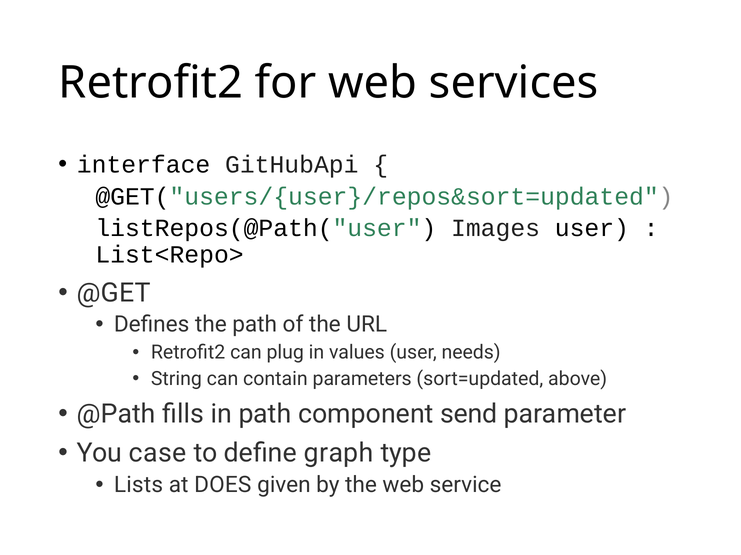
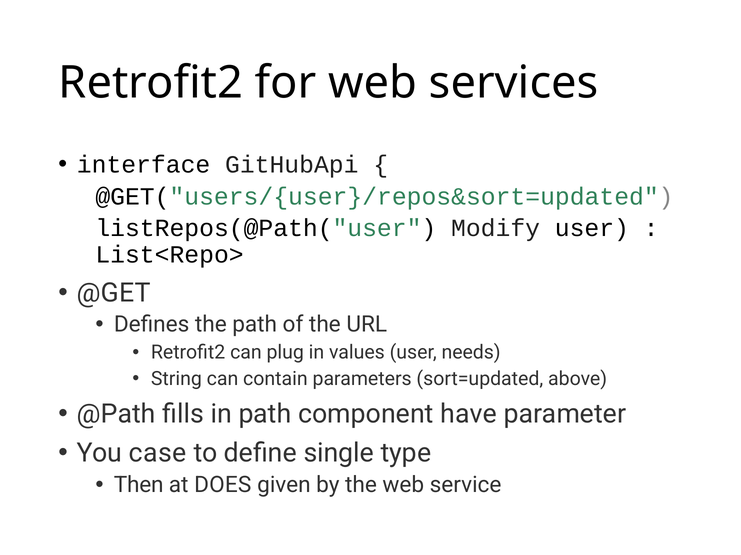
Images: Images -> Modify
send: send -> have
graph: graph -> single
Lists: Lists -> Then
